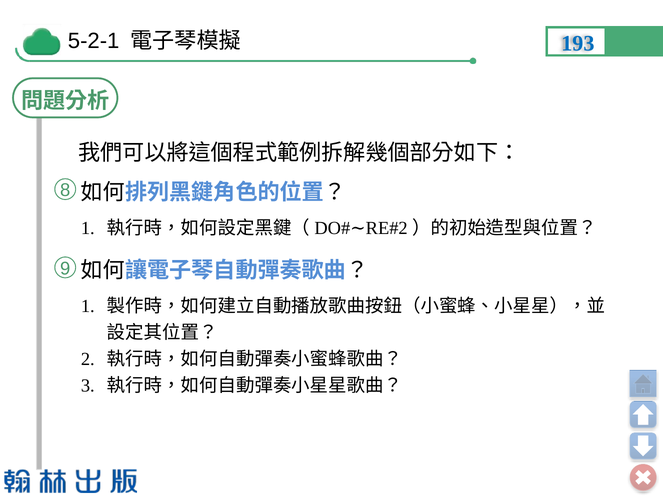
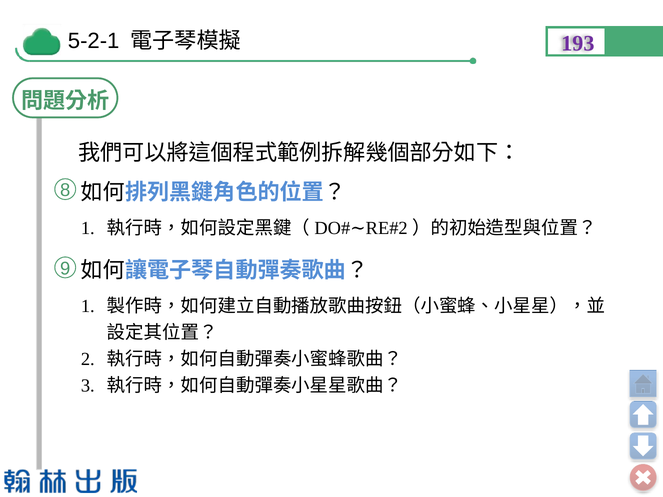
193 colour: blue -> purple
